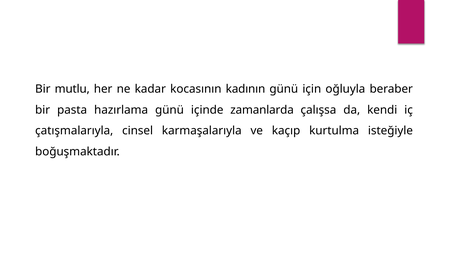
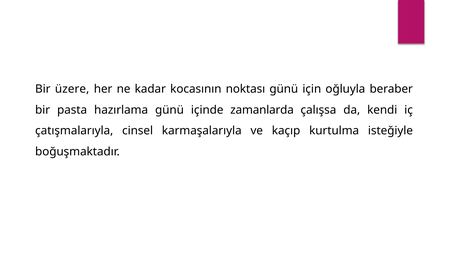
mutlu: mutlu -> üzere
kadının: kadının -> noktası
